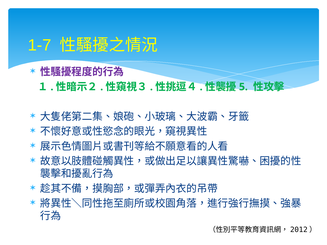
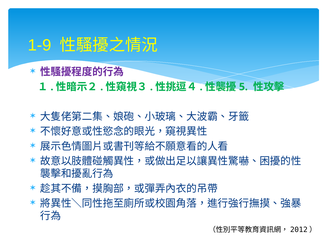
1-7: 1-7 -> 1-9
